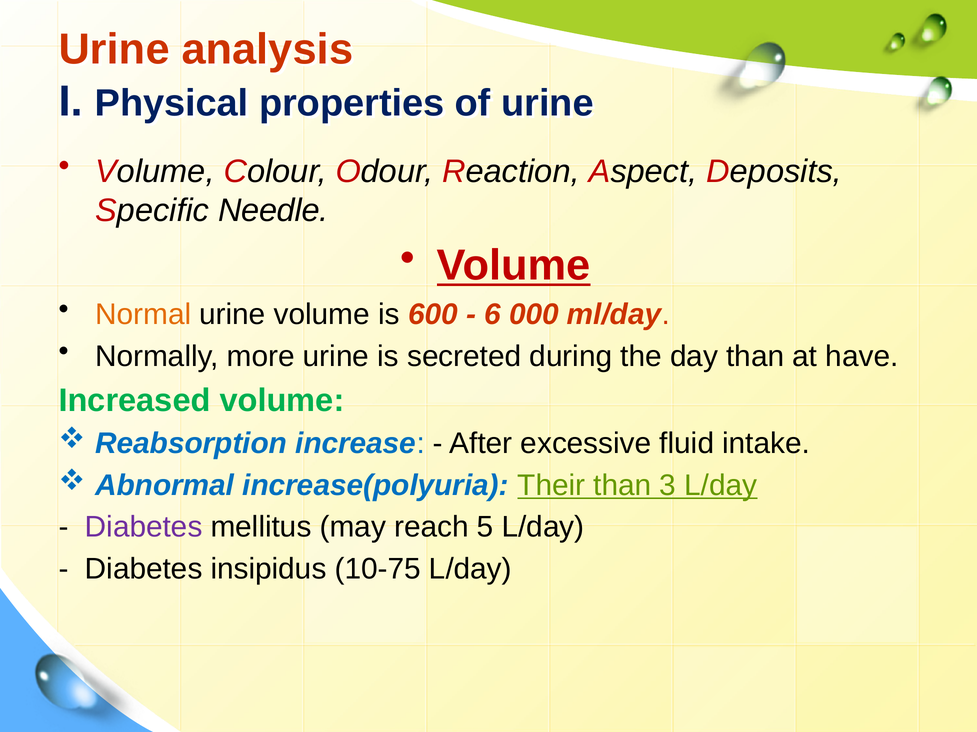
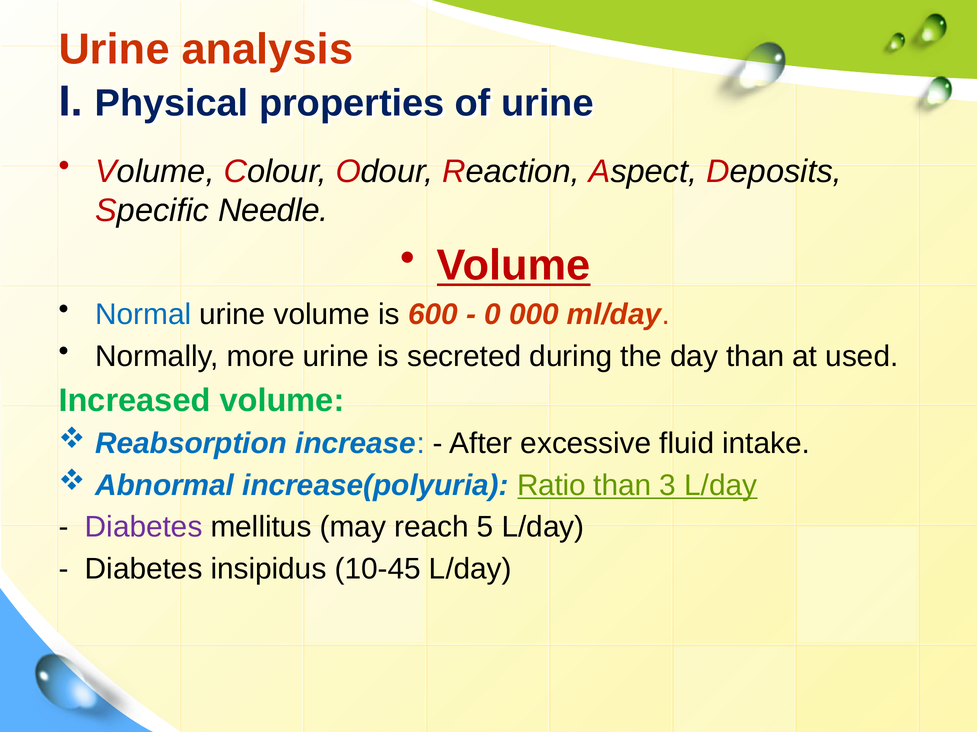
Normal colour: orange -> blue
6: 6 -> 0
have: have -> used
Their: Their -> Ratio
10-75: 10-75 -> 10-45
